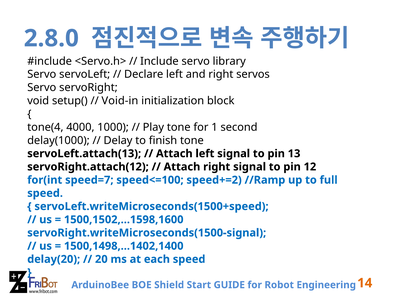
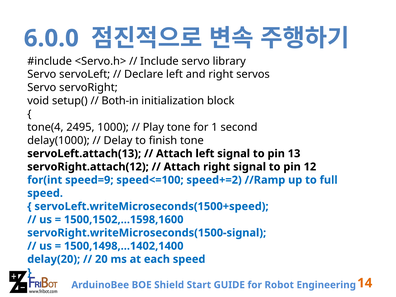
2.8.0: 2.8.0 -> 6.0.0
Void-in: Void-in -> Both-in
4000: 4000 -> 2495
speed=7: speed=7 -> speed=9
